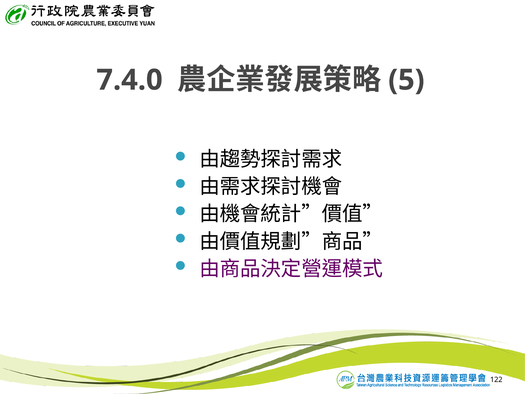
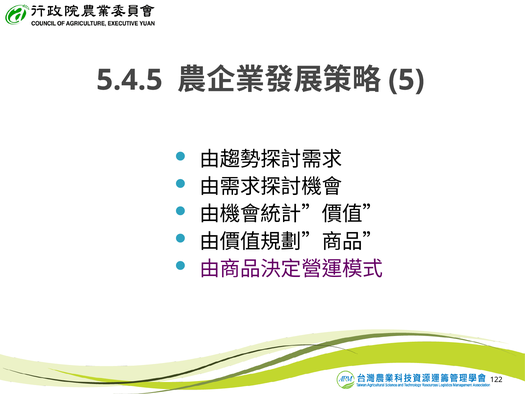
7.4.0: 7.4.0 -> 5.4.5
